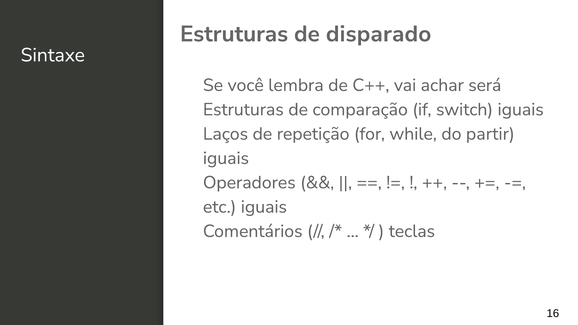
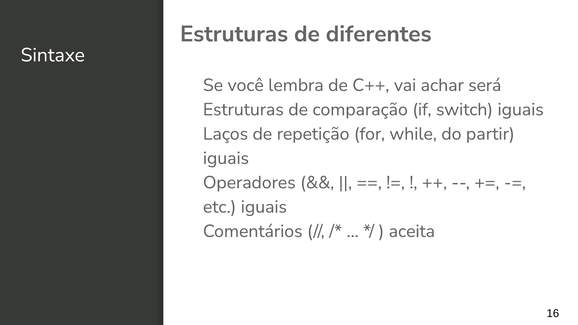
disparado: disparado -> diferentes
teclas: teclas -> aceita
